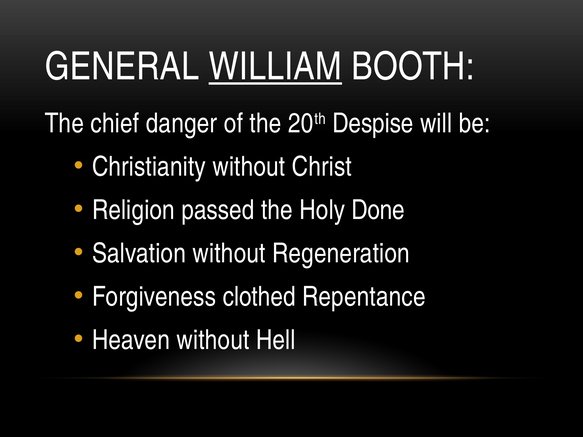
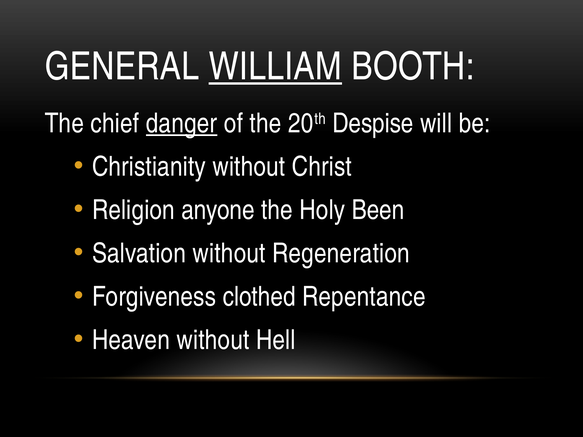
danger underline: none -> present
passed: passed -> anyone
Done: Done -> Been
